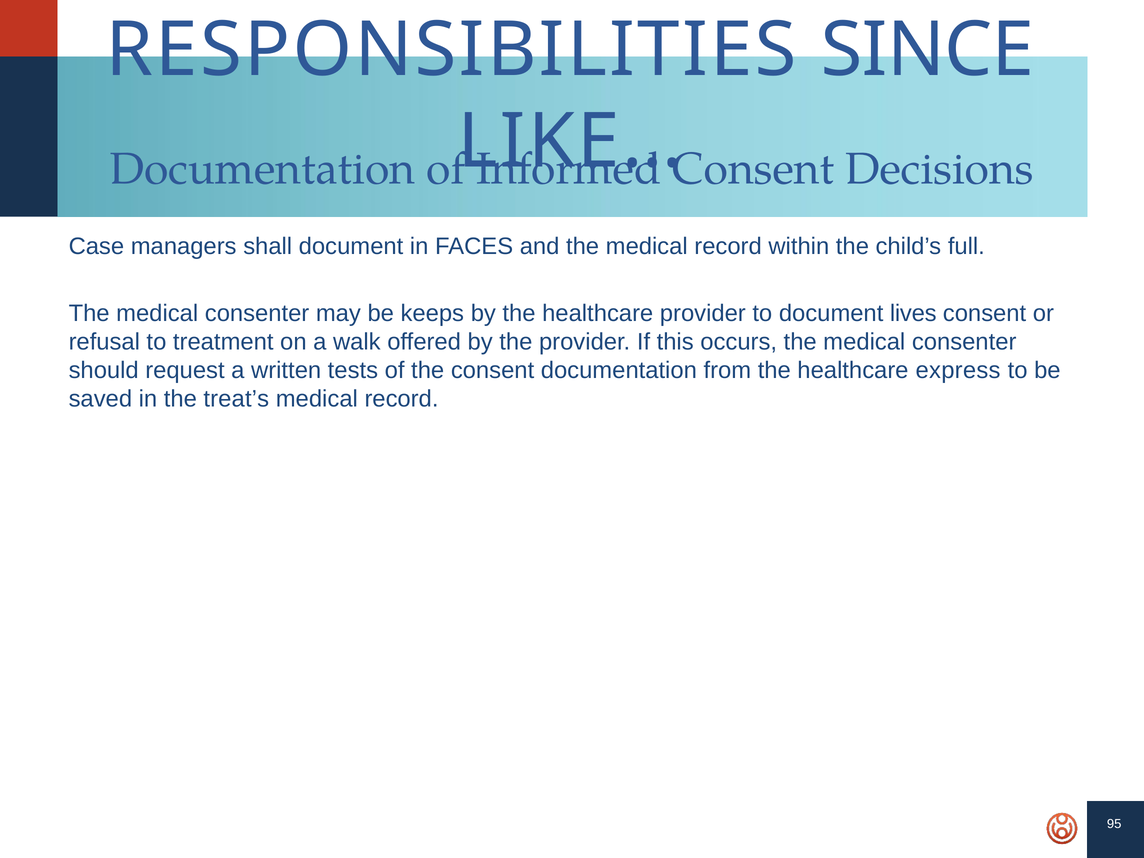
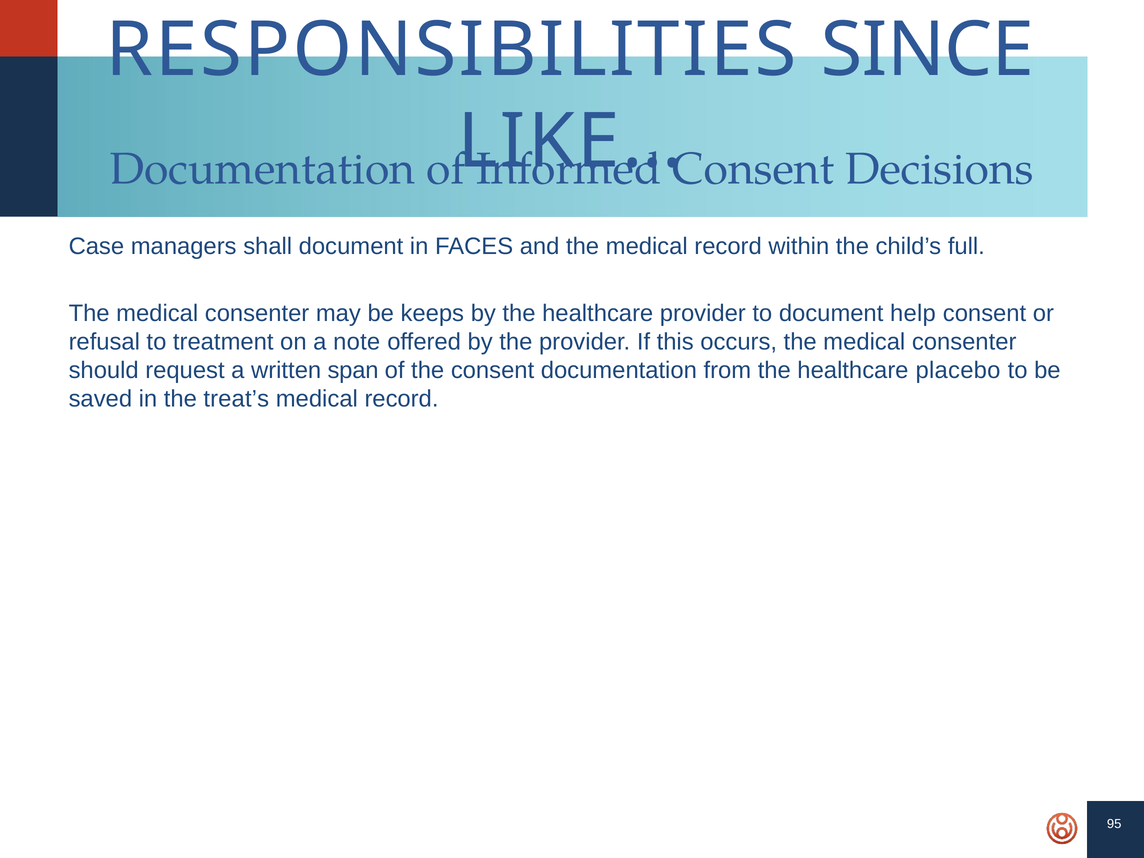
lives: lives -> help
walk: walk -> note
tests: tests -> span
express: express -> placebo
